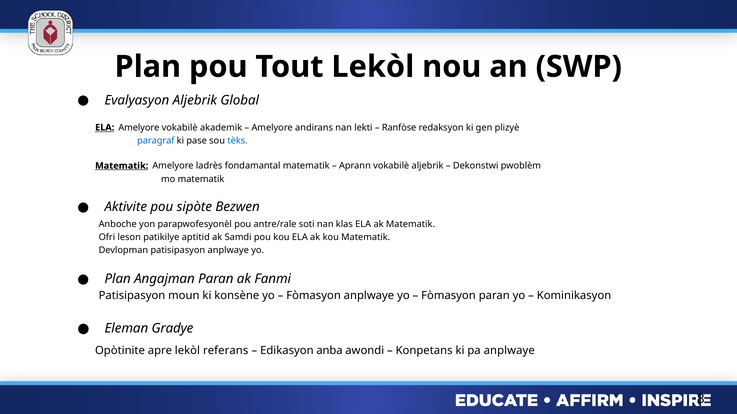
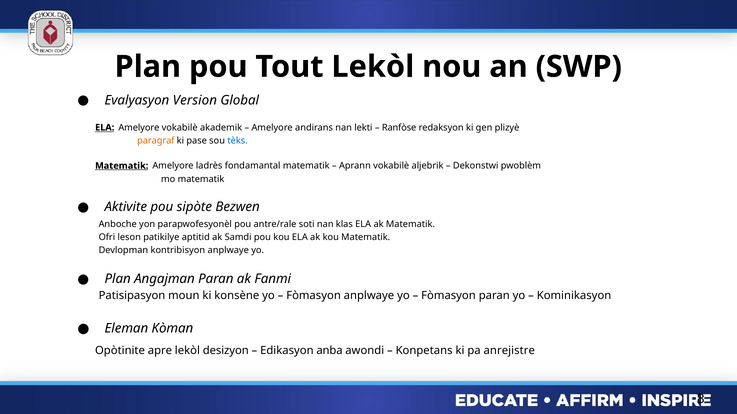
Evalyasyon Aljebrik: Aljebrik -> Version
paragraf colour: blue -> orange
Devlopman patisipasyon: patisipasyon -> kontribisyon
Gradye: Gradye -> Kòman
referans: referans -> desizyon
pa anplwaye: anplwaye -> anrejistre
